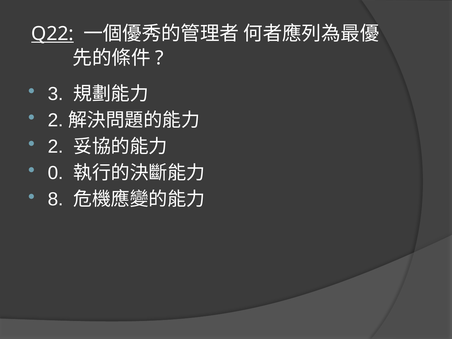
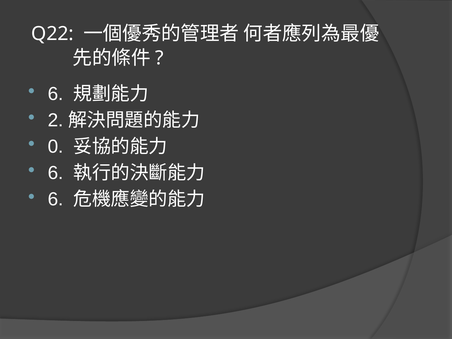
Q22 underline: present -> none
3 at (56, 94): 3 -> 6
2 at (56, 147): 2 -> 0
0 at (56, 173): 0 -> 6
8 at (56, 199): 8 -> 6
